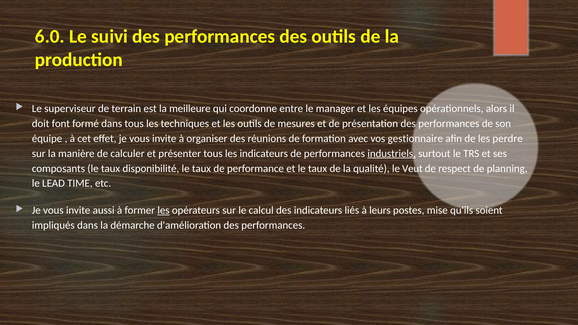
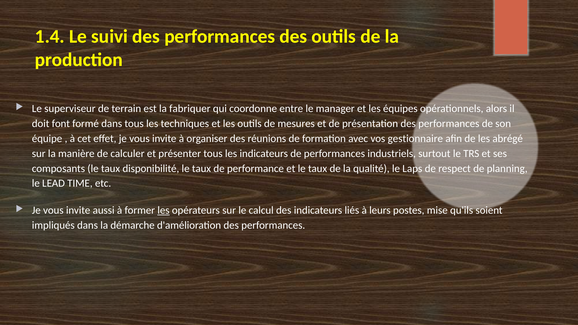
6.0: 6.0 -> 1.4
meilleure: meilleure -> fabriquer
perdre: perdre -> abrégé
industriels underline: present -> none
Veut: Veut -> Laps
